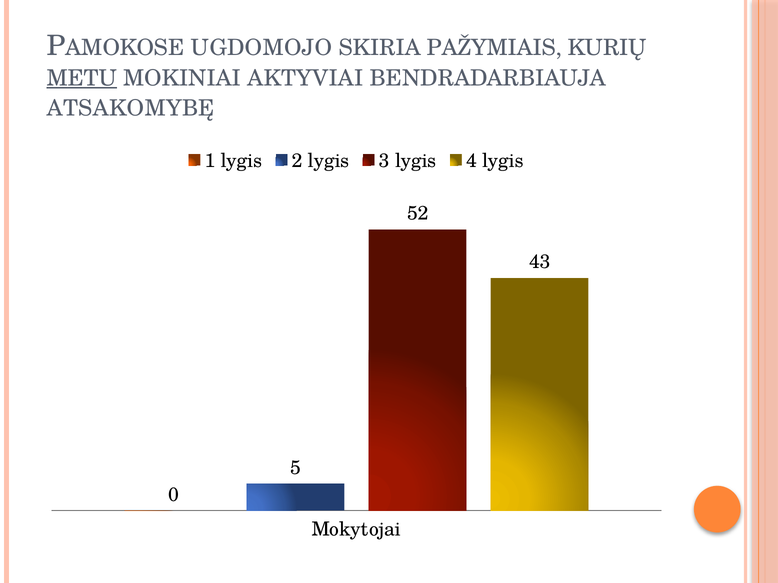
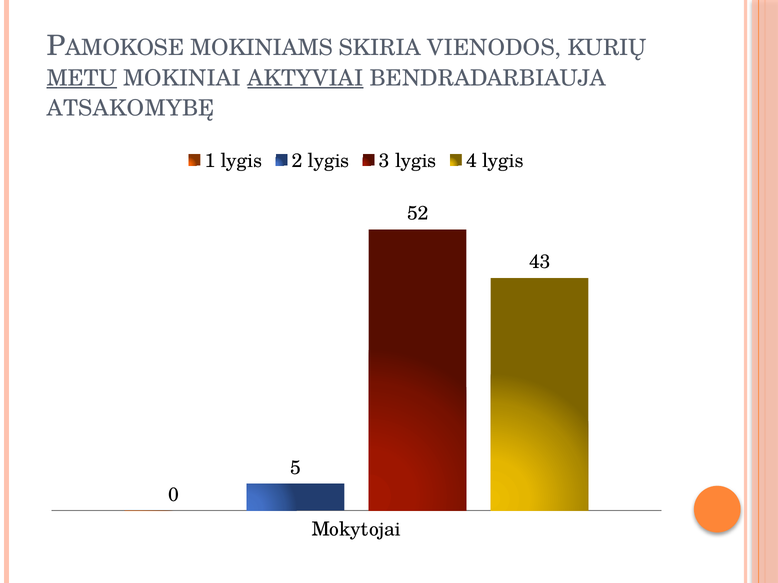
UGDOMOJO: UGDOMOJO -> MOKINIAMS
PAŽYMIAIS: PAŽYMIAIS -> VIENODOS
AKTYVIAI underline: none -> present
